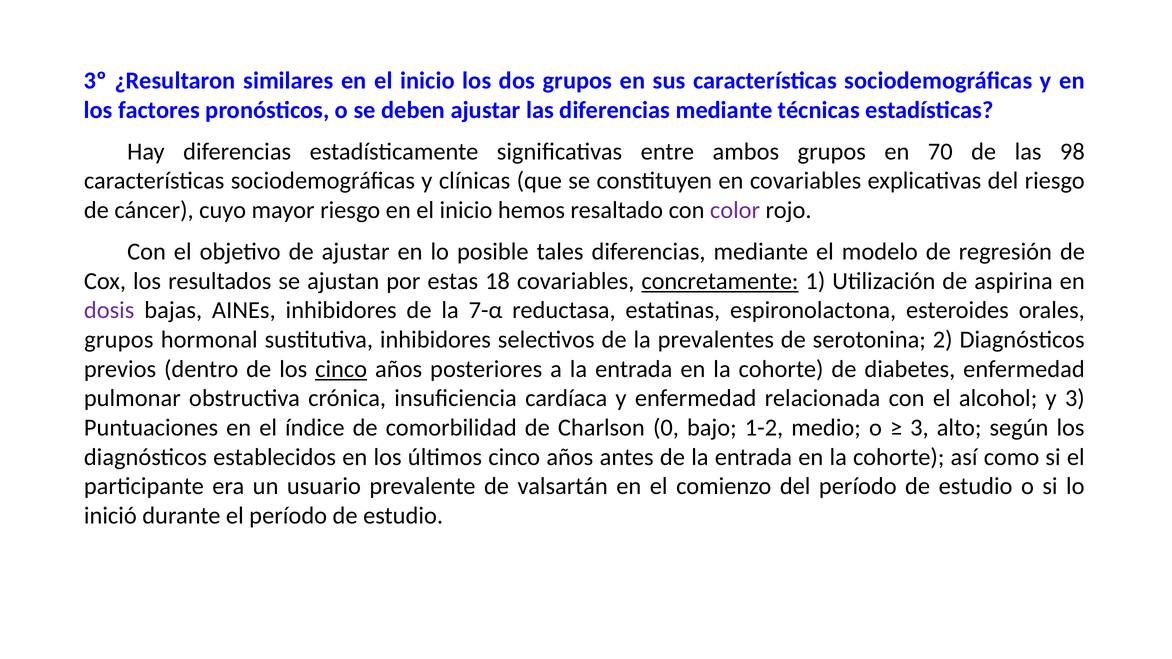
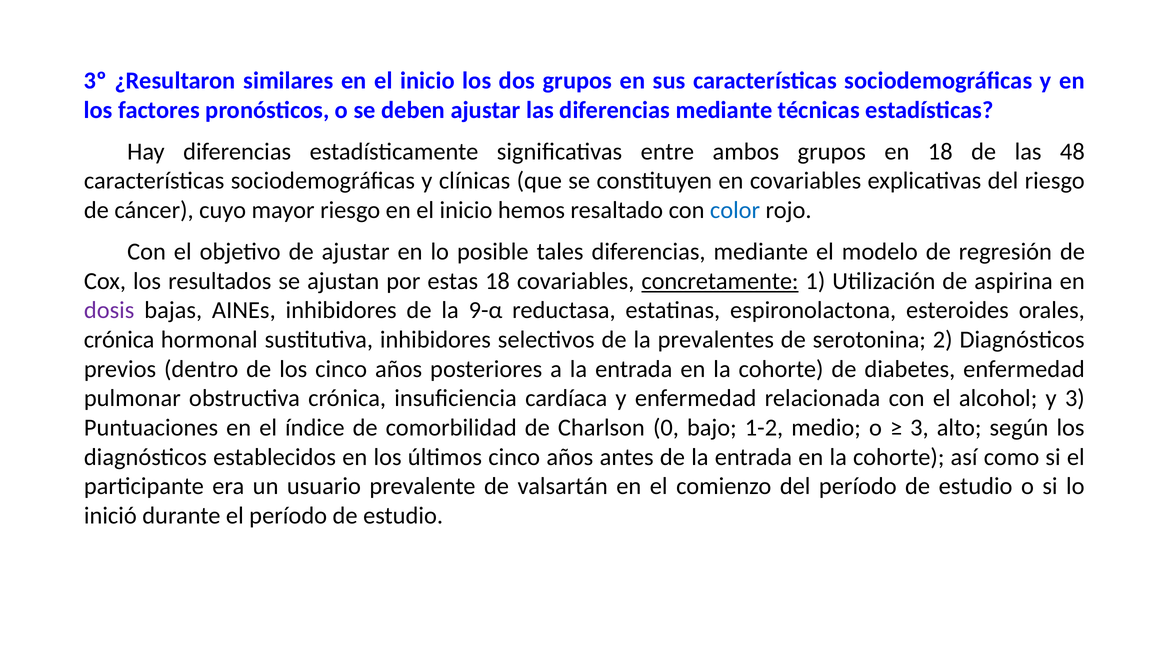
en 70: 70 -> 18
98: 98 -> 48
color colour: purple -> blue
7-α: 7-α -> 9-α
grupos at (119, 340): grupos -> crónica
cinco at (341, 369) underline: present -> none
